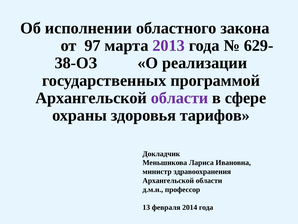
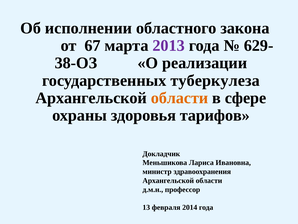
97: 97 -> 67
программой: программой -> туберкулеза
области at (180, 98) colour: purple -> orange
